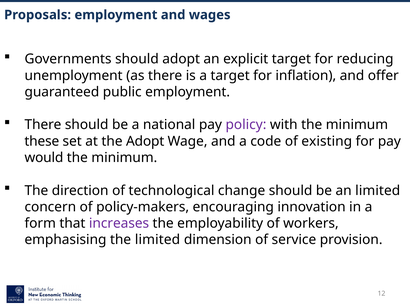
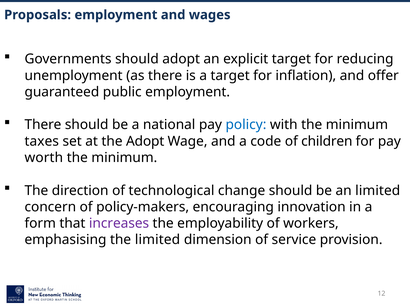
policy colour: purple -> blue
these: these -> taxes
existing: existing -> children
would: would -> worth
